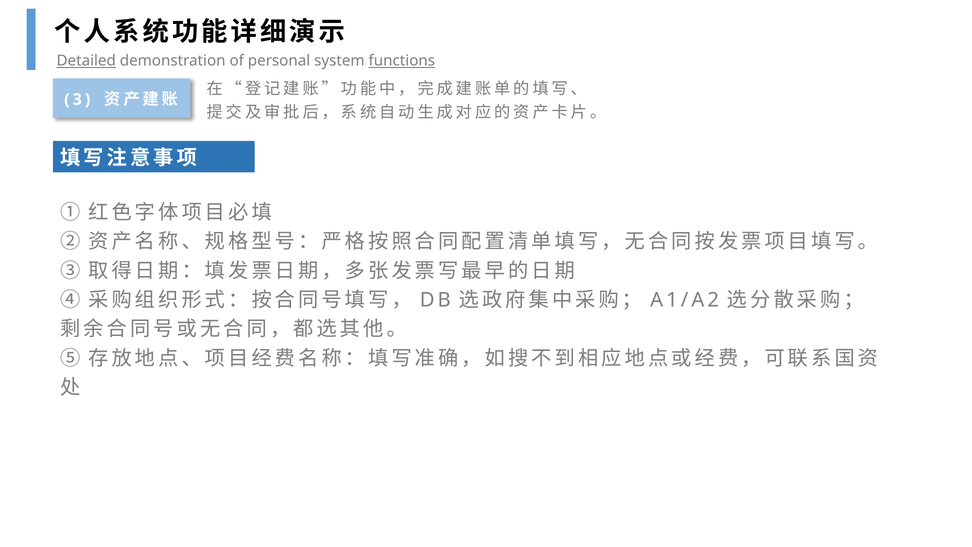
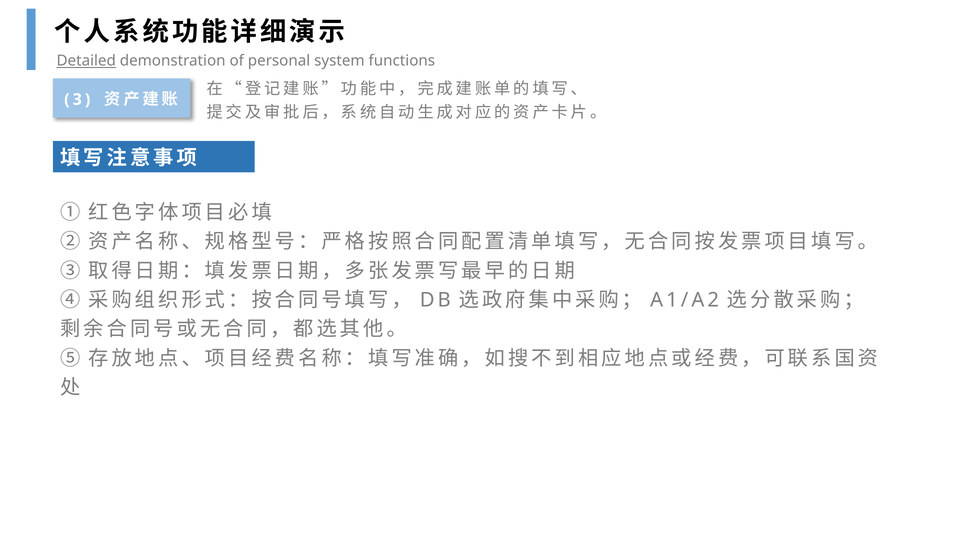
functions underline: present -> none
